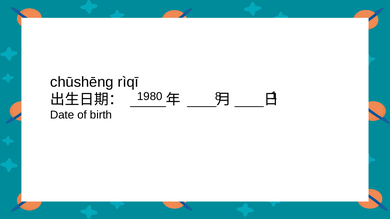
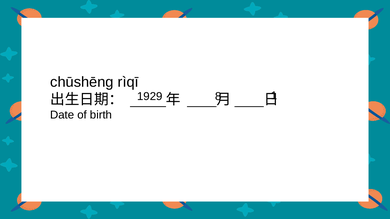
1980: 1980 -> 1929
